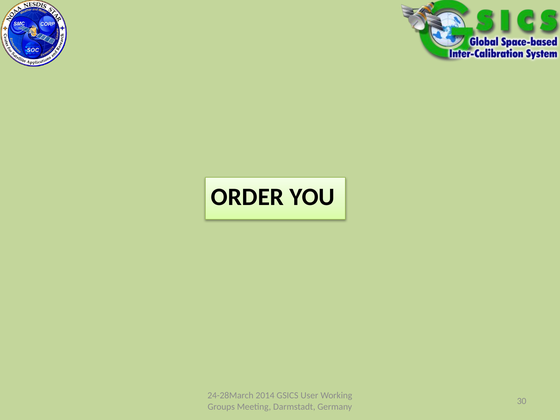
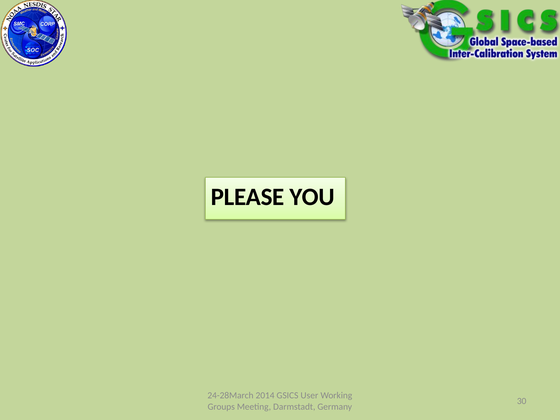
ORDER: ORDER -> PLEASE
